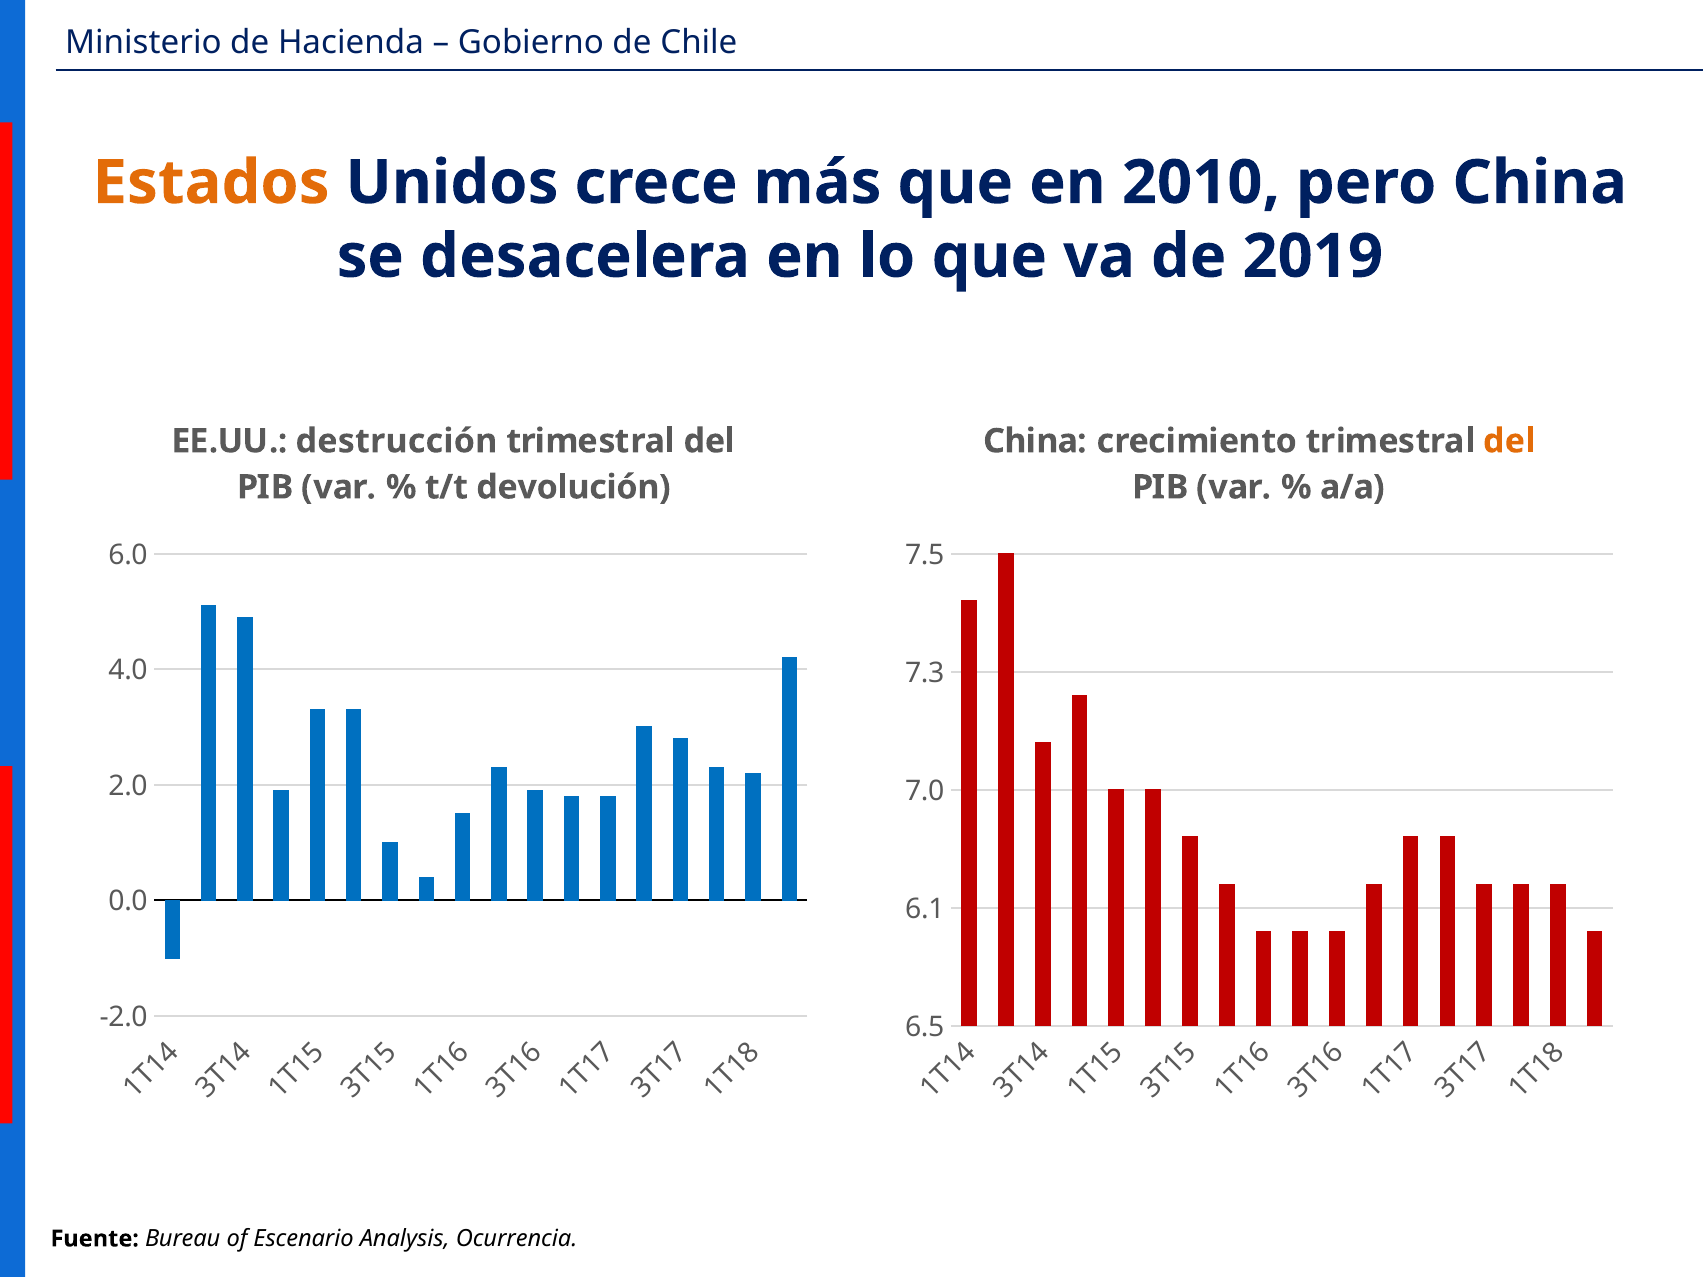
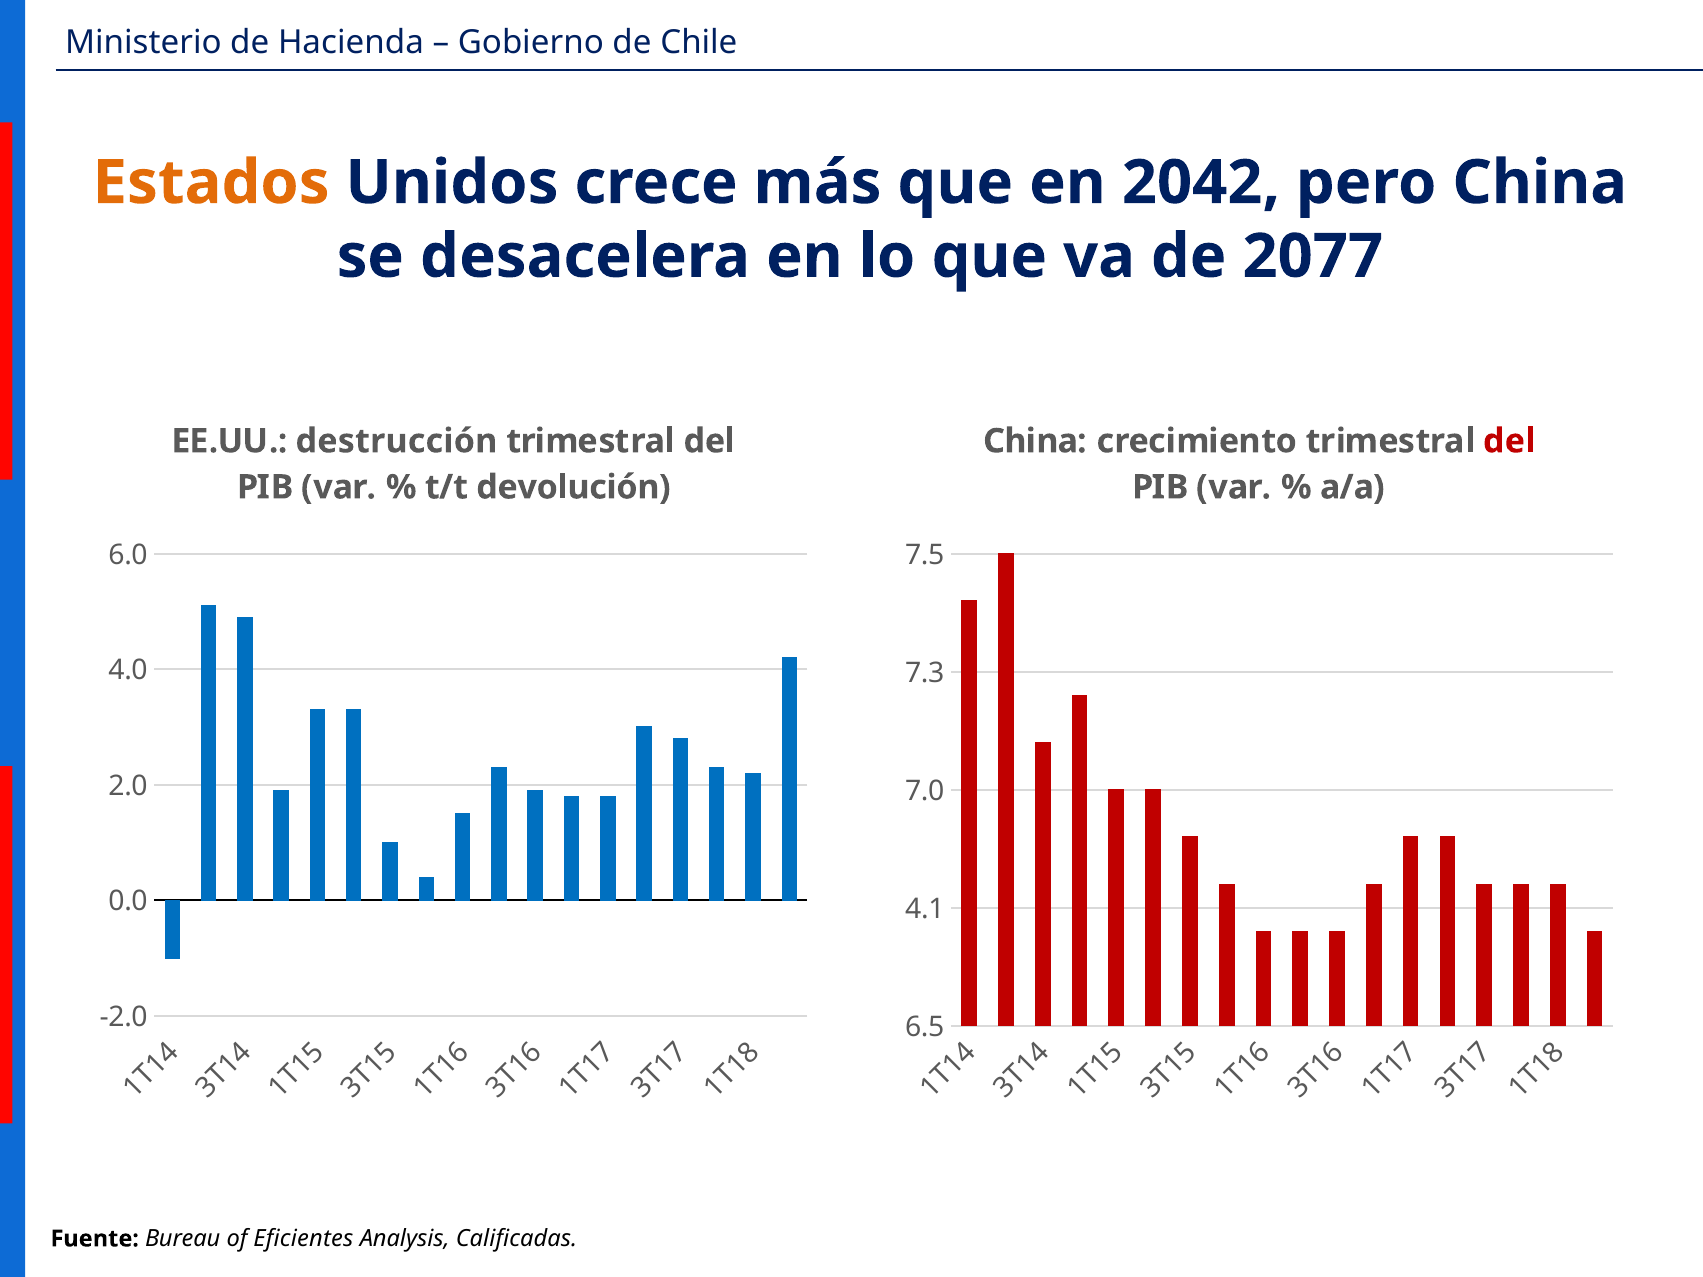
2010: 2010 -> 2042
2019: 2019 -> 2077
del at (1509, 441) colour: orange -> red
6.1: 6.1 -> 4.1
Escenario: Escenario -> Eficientes
Ocurrencia: Ocurrencia -> Calificadas
